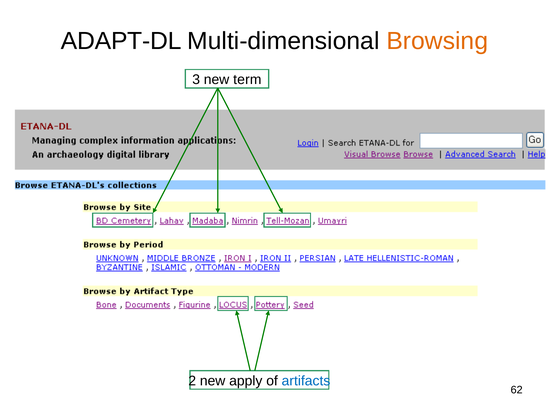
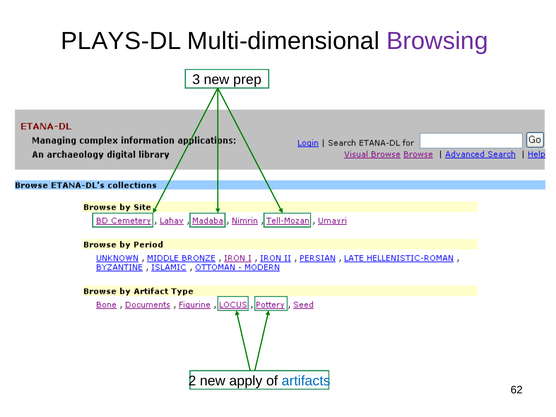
ADAPT-DL: ADAPT-DL -> PLAYS-DL
Browsing colour: orange -> purple
term: term -> prep
